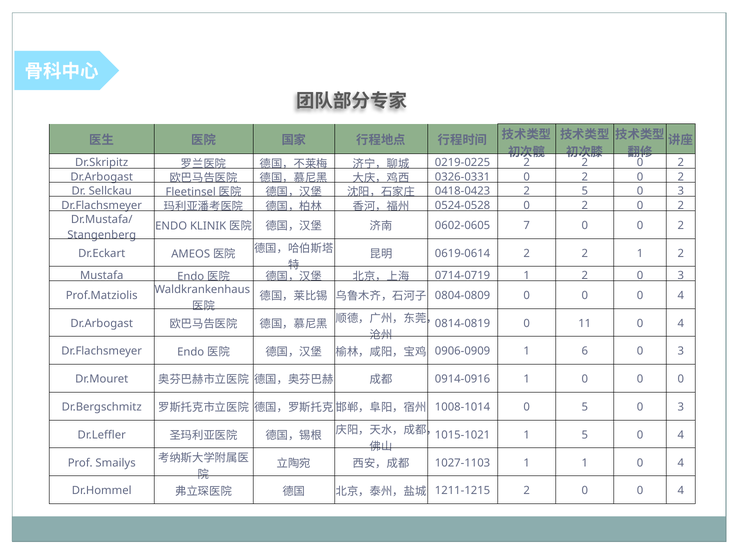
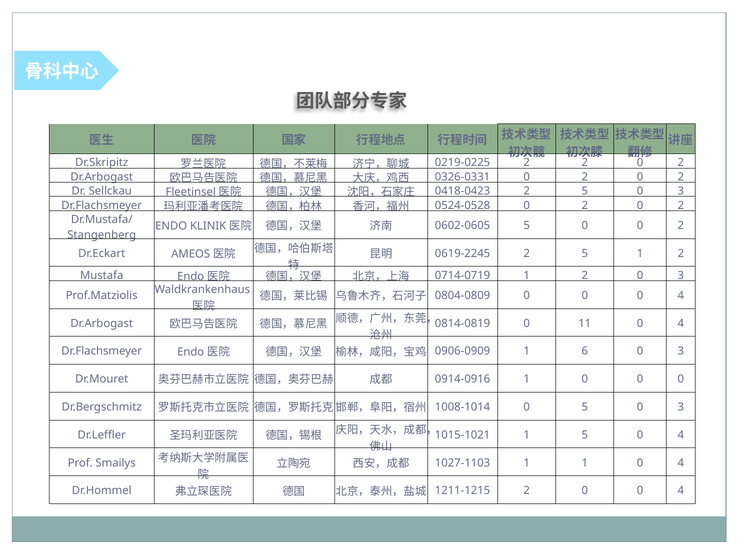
0602-0605 7: 7 -> 5
0619-0614: 0619-0614 -> 0619-2245
2 at (585, 254): 2 -> 5
